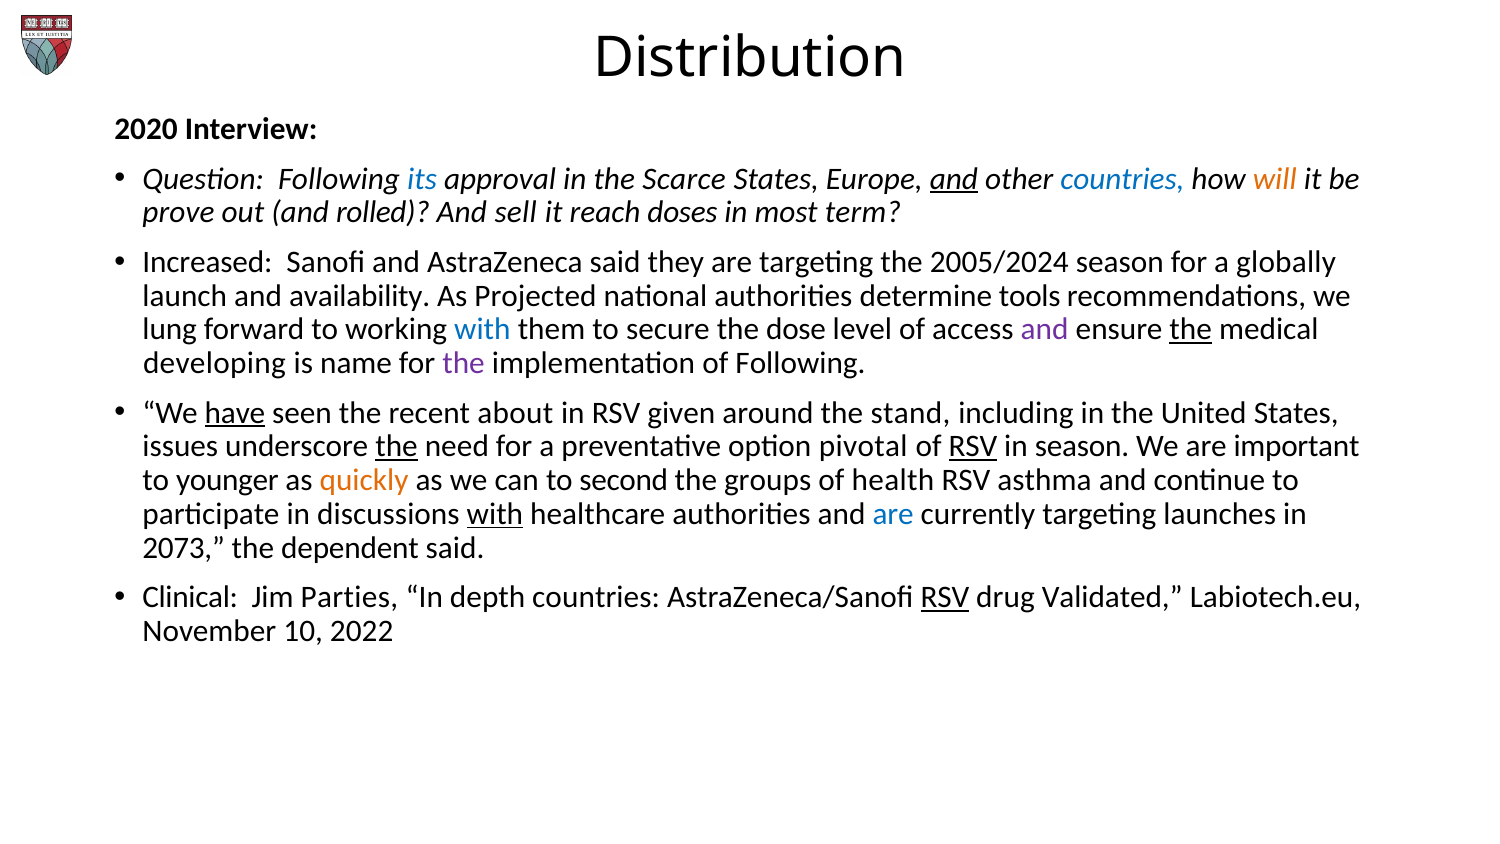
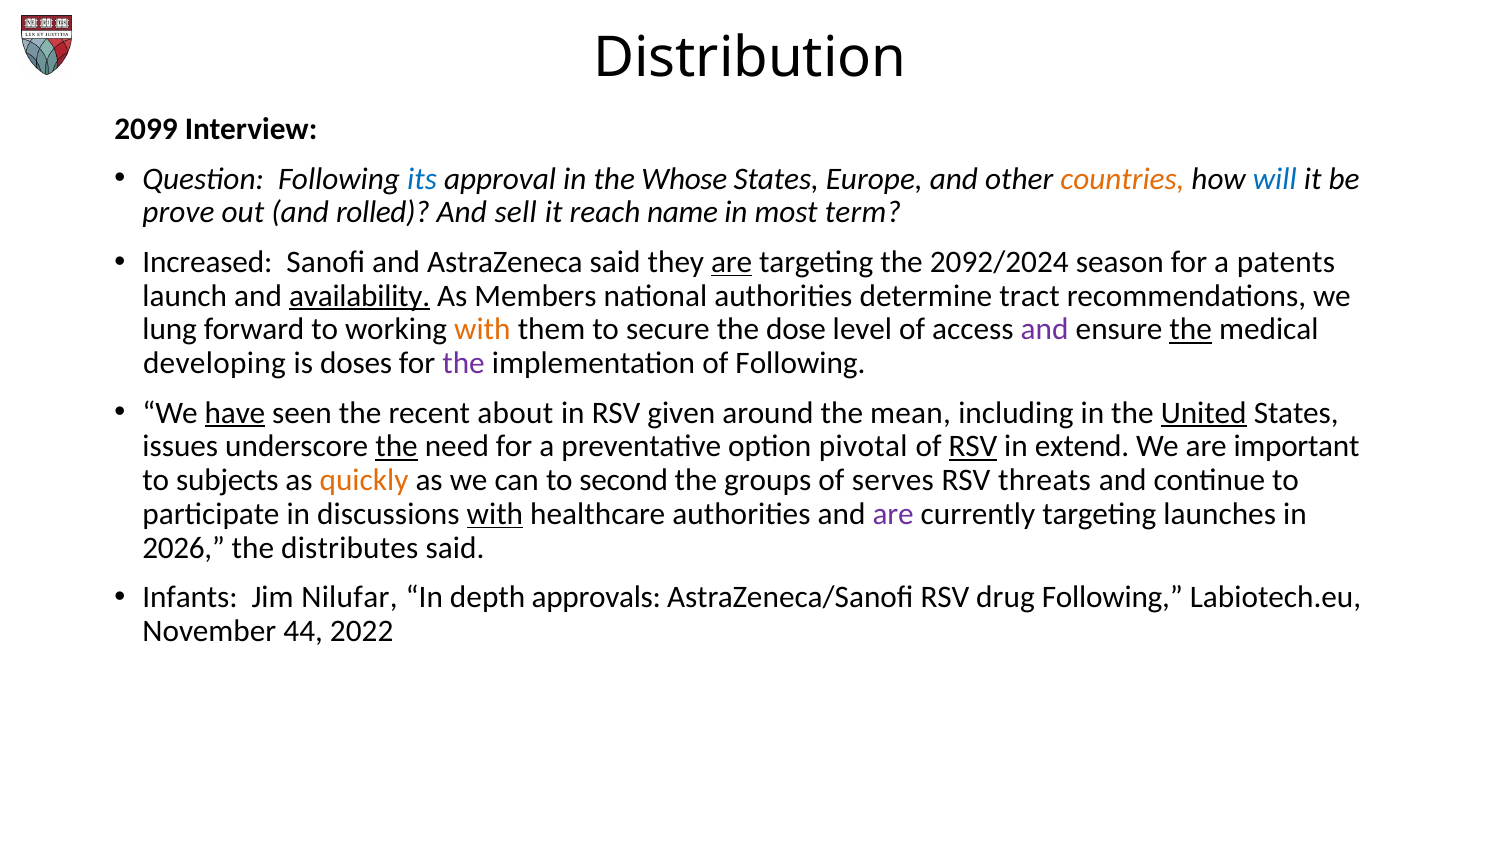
2020: 2020 -> 2099
Scarce: Scarce -> Whose
and at (954, 179) underline: present -> none
countries at (1122, 179) colour: blue -> orange
will colour: orange -> blue
doses: doses -> name
are at (732, 262) underline: none -> present
2005/2024: 2005/2024 -> 2092/2024
globally: globally -> patents
availability underline: none -> present
Projected: Projected -> Members
tools: tools -> tract
with at (482, 329) colour: blue -> orange
name: name -> doses
stand: stand -> mean
United underline: none -> present
in season: season -> extend
younger: younger -> subjects
health: health -> serves
asthma: asthma -> threats
are at (893, 514) colour: blue -> purple
2073: 2073 -> 2026
dependent: dependent -> distributes
Clinical: Clinical -> Infants
Parties: Parties -> Nilufar
depth countries: countries -> approvals
RSV at (945, 597) underline: present -> none
drug Validated: Validated -> Following
10: 10 -> 44
